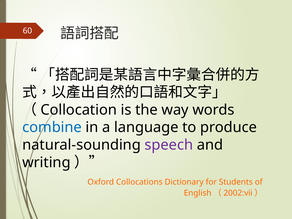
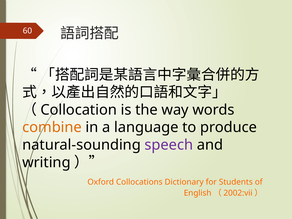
combine colour: blue -> orange
